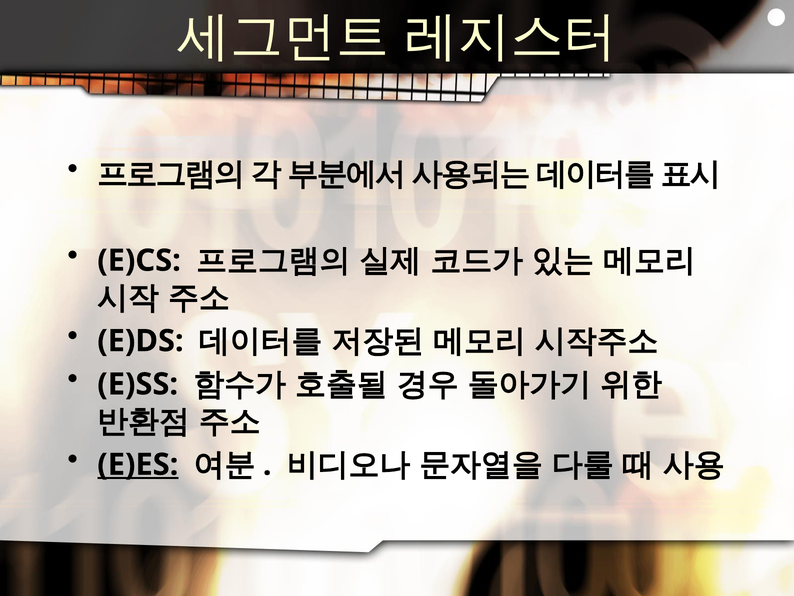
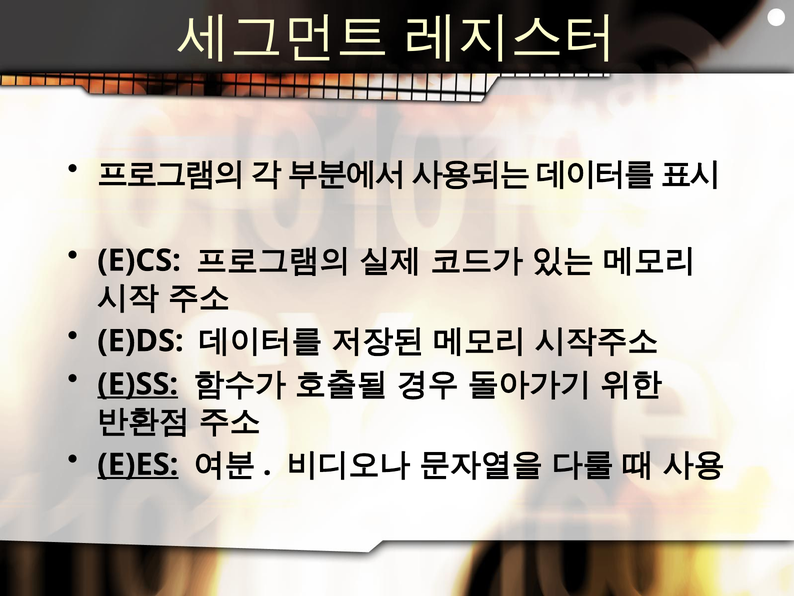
E)SS underline: none -> present
